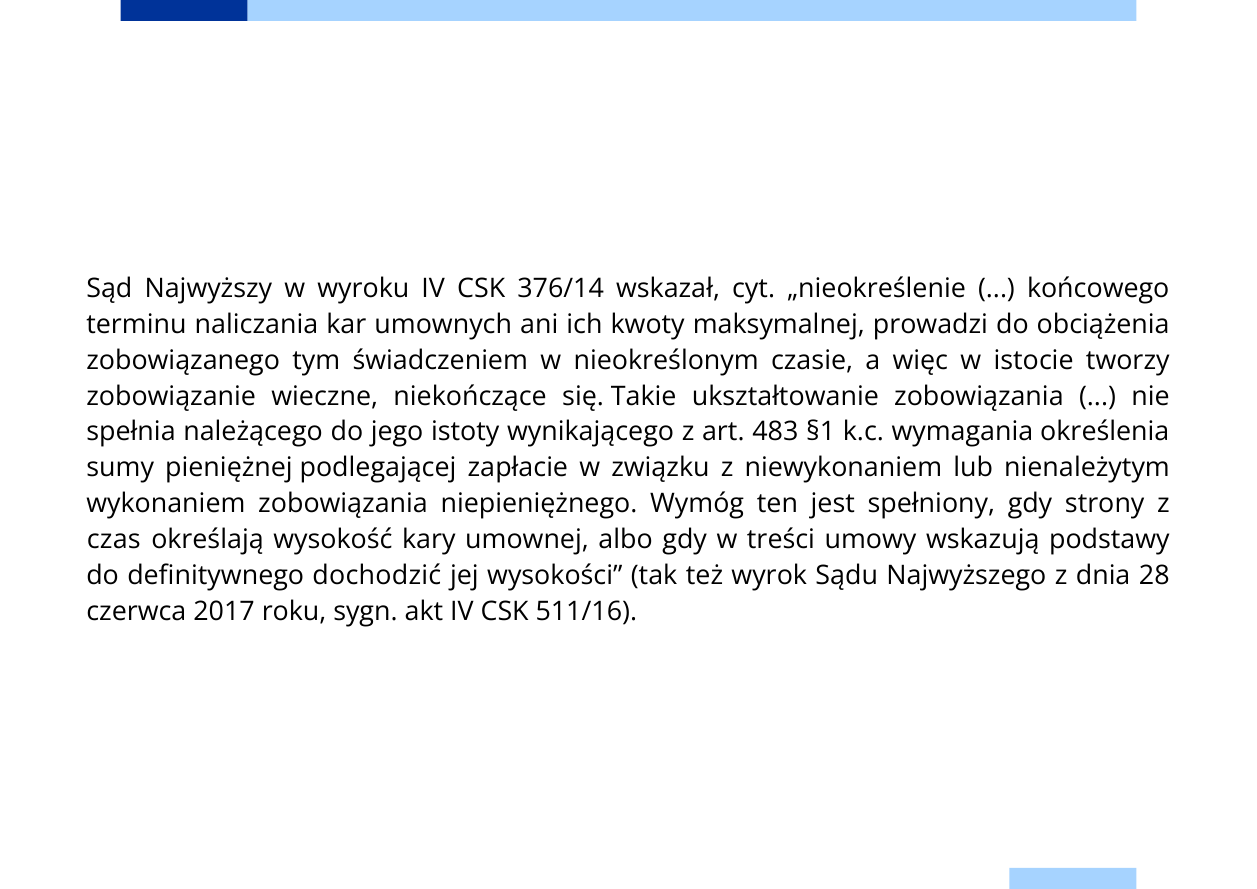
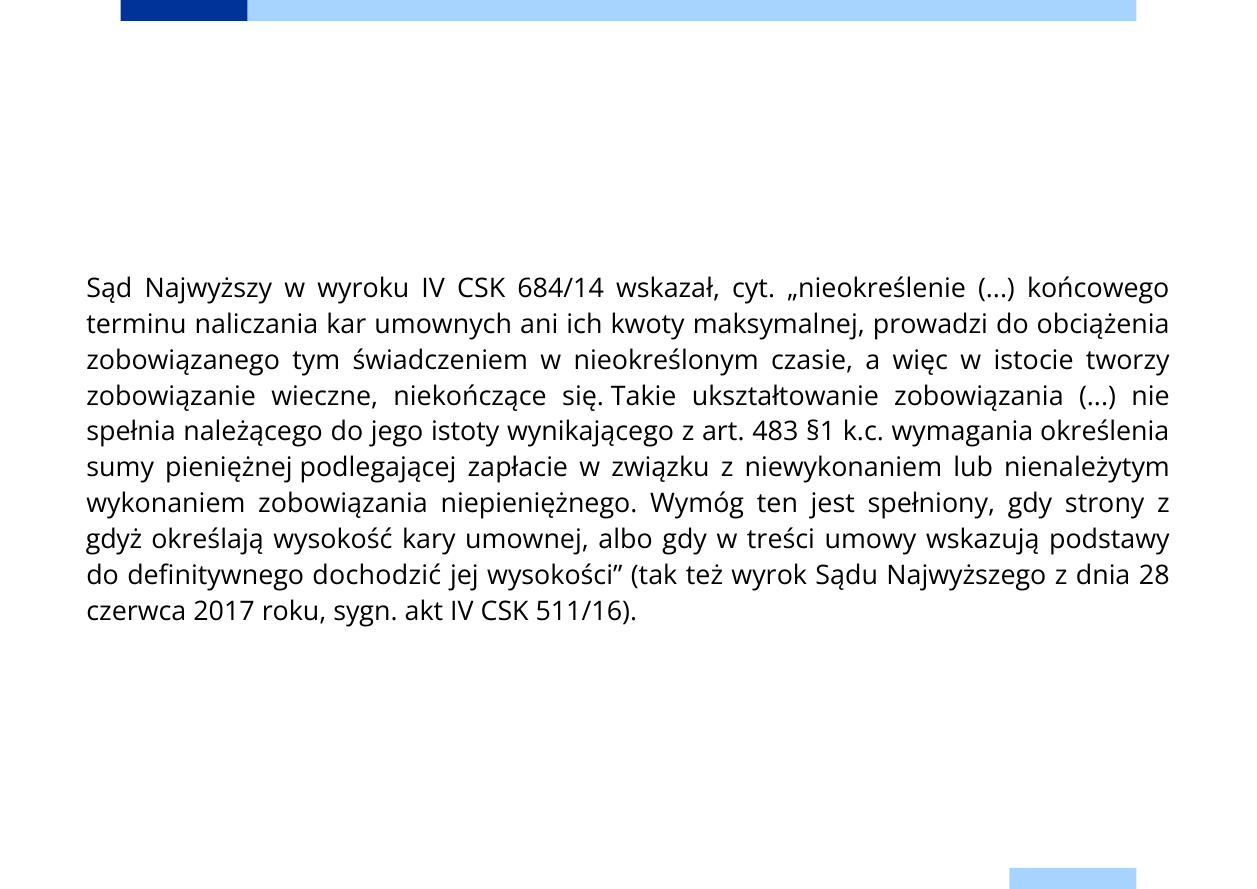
376/14: 376/14 -> 684/14
czas: czas -> gdyż
